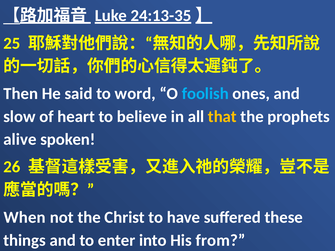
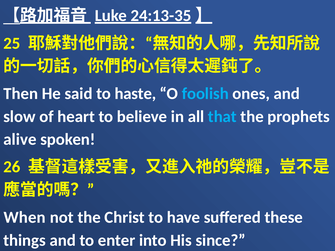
word: word -> haste
that colour: yellow -> light blue
from: from -> since
